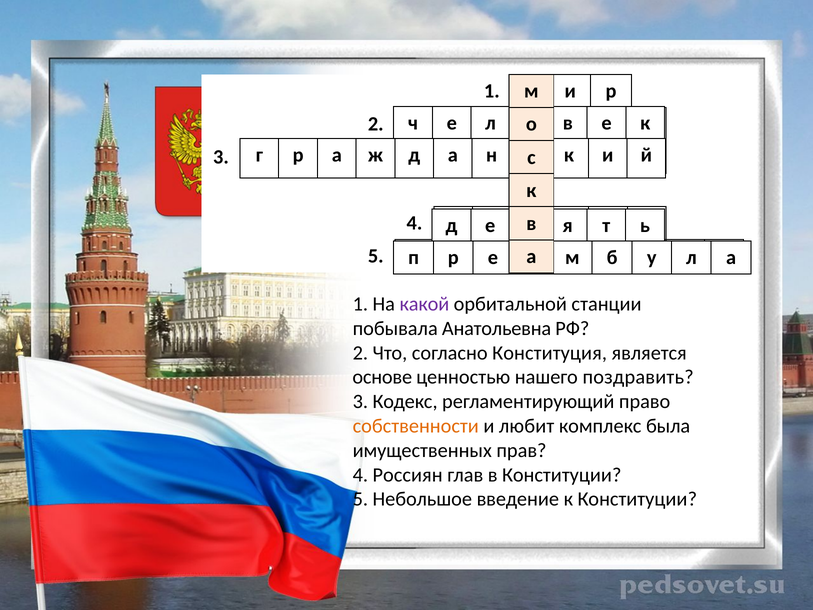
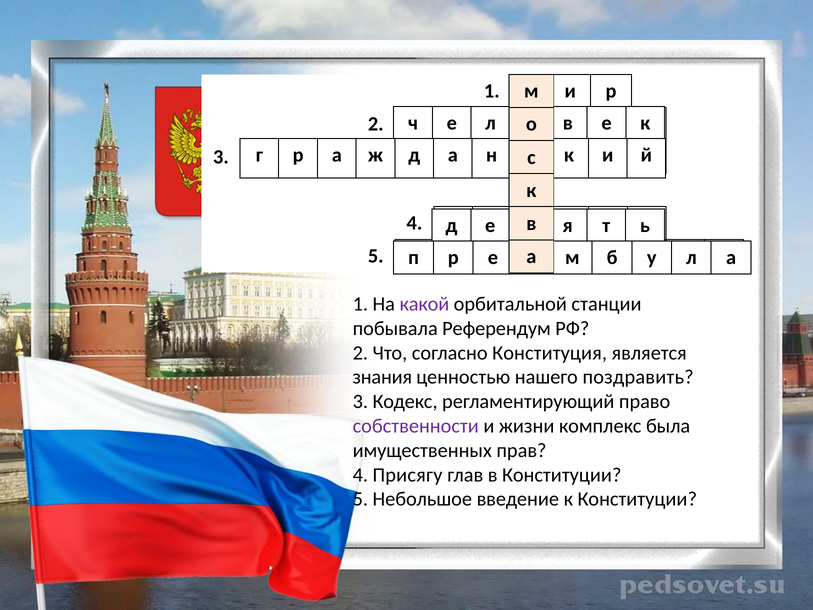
Анатольевна: Анатольевна -> Референдум
основе: основе -> знания
собственности colour: orange -> purple
любит: любит -> жизни
Россиян: Россиян -> Присягу
